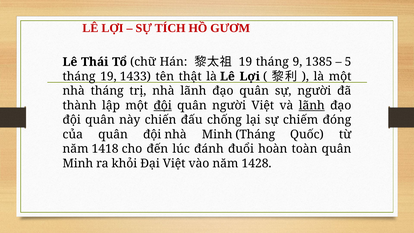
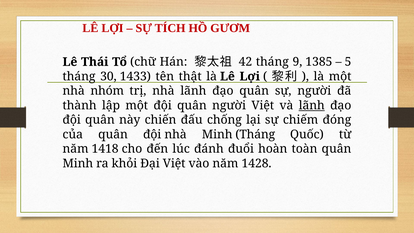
19 at (245, 62): 19 -> 42
tháng 19: 19 -> 30
nhà tháng: tháng -> nhóm
đội at (163, 105) underline: present -> none
